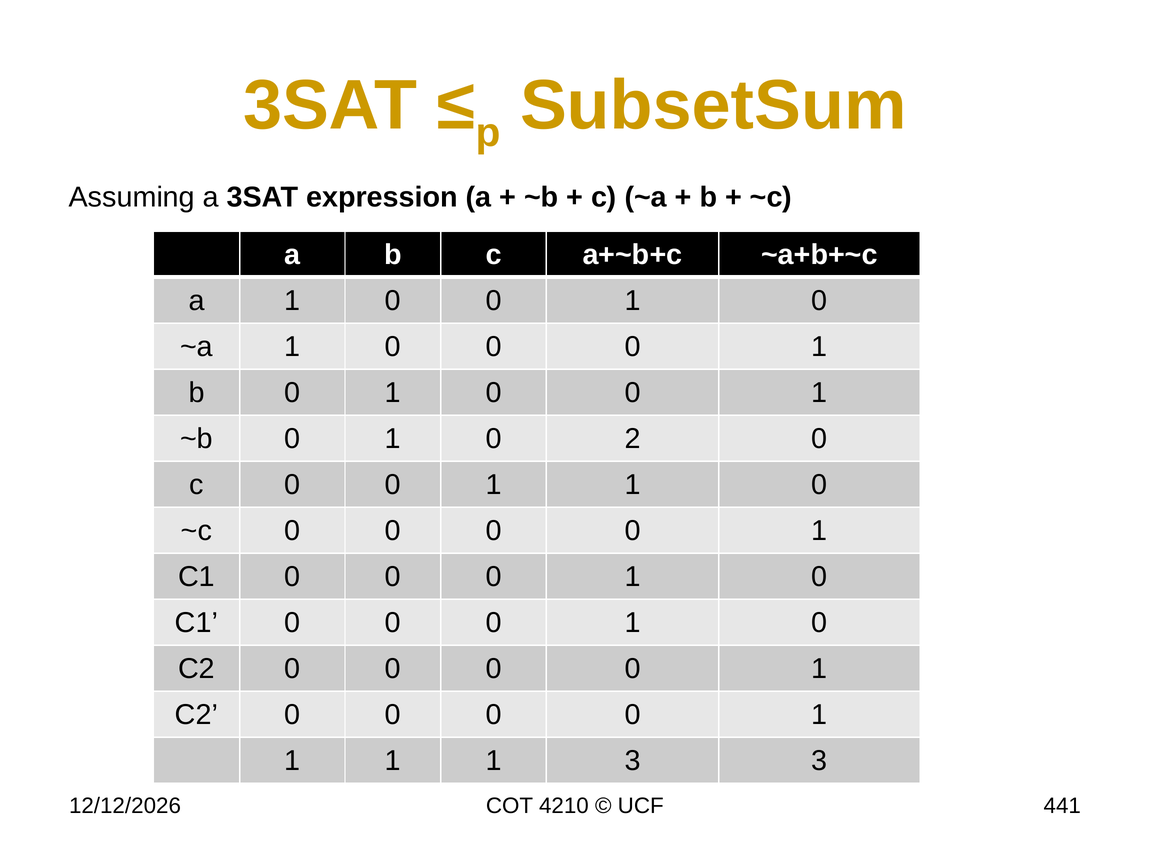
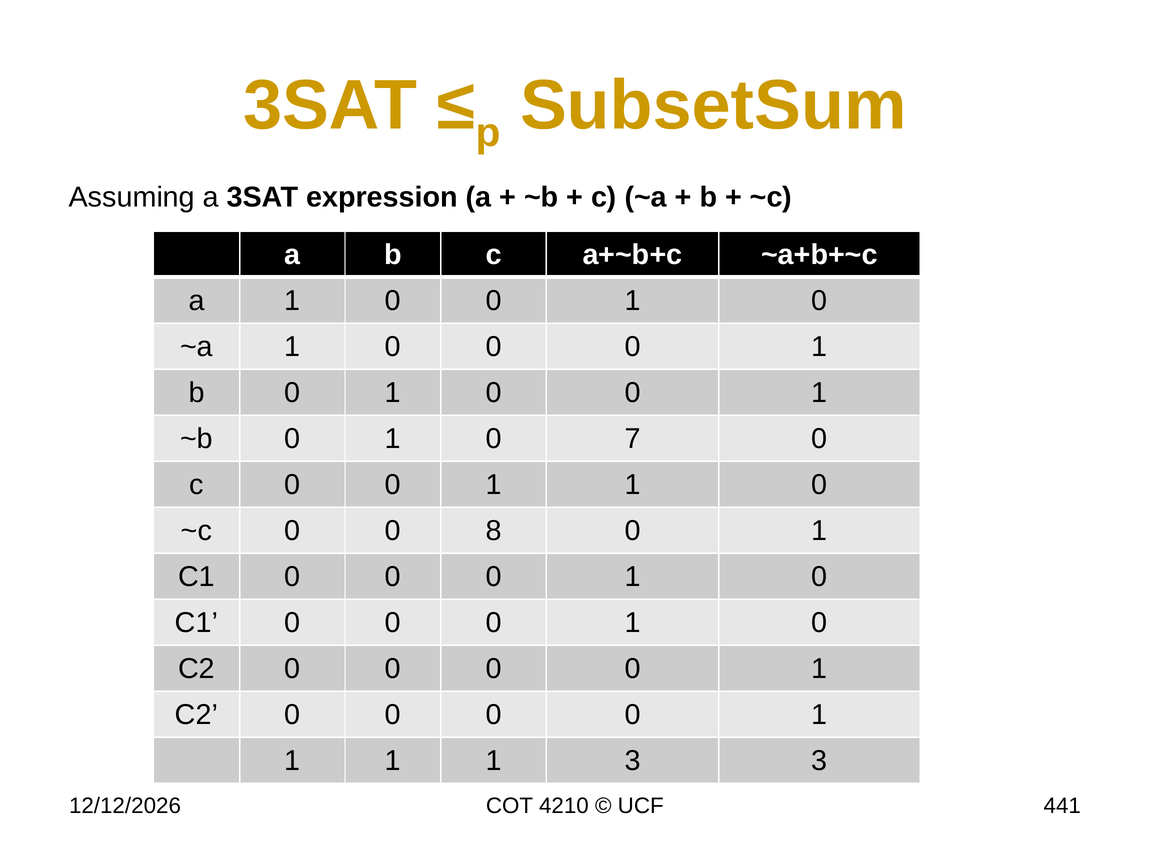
2: 2 -> 7
~c 0 0 0: 0 -> 8
